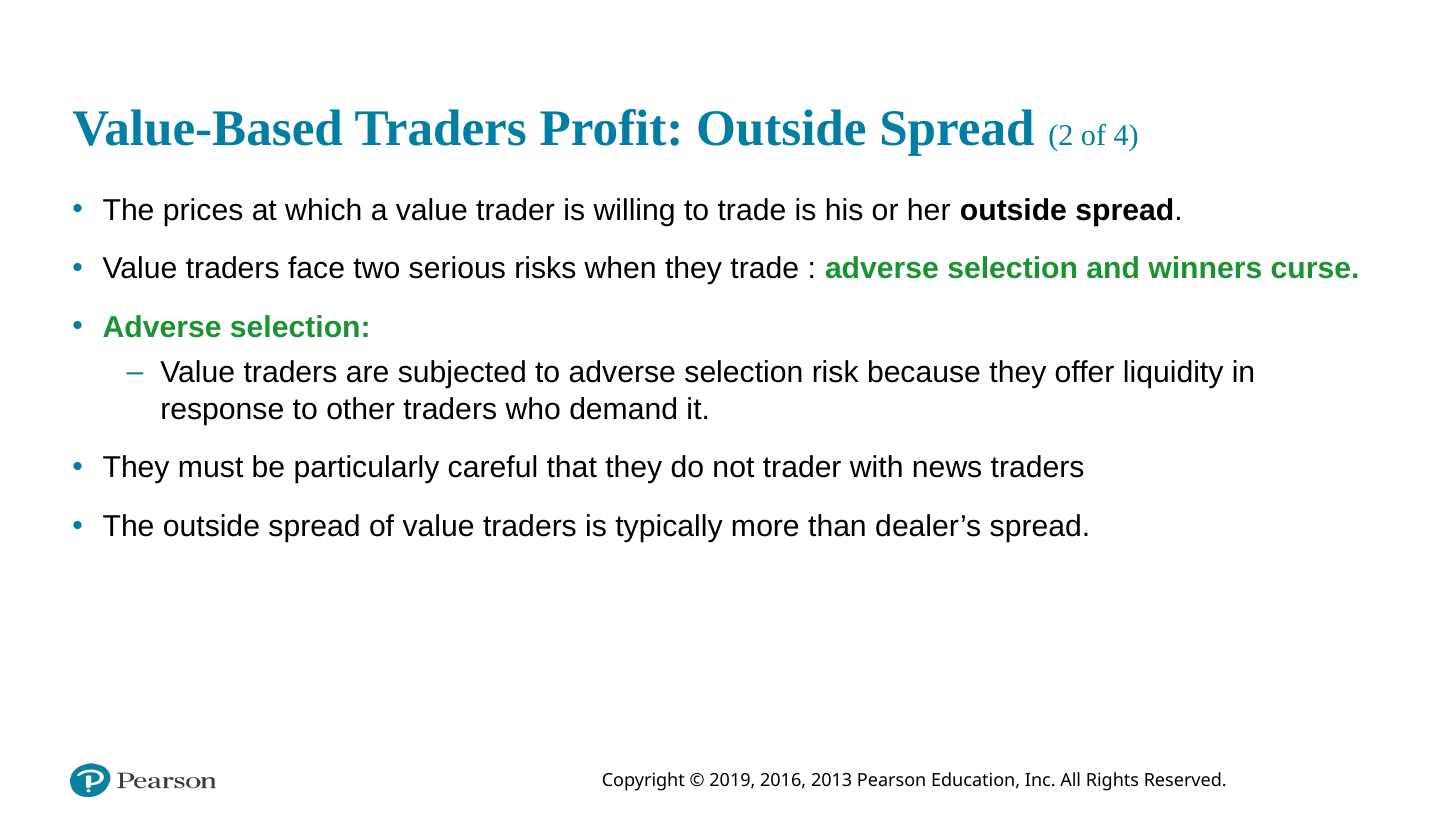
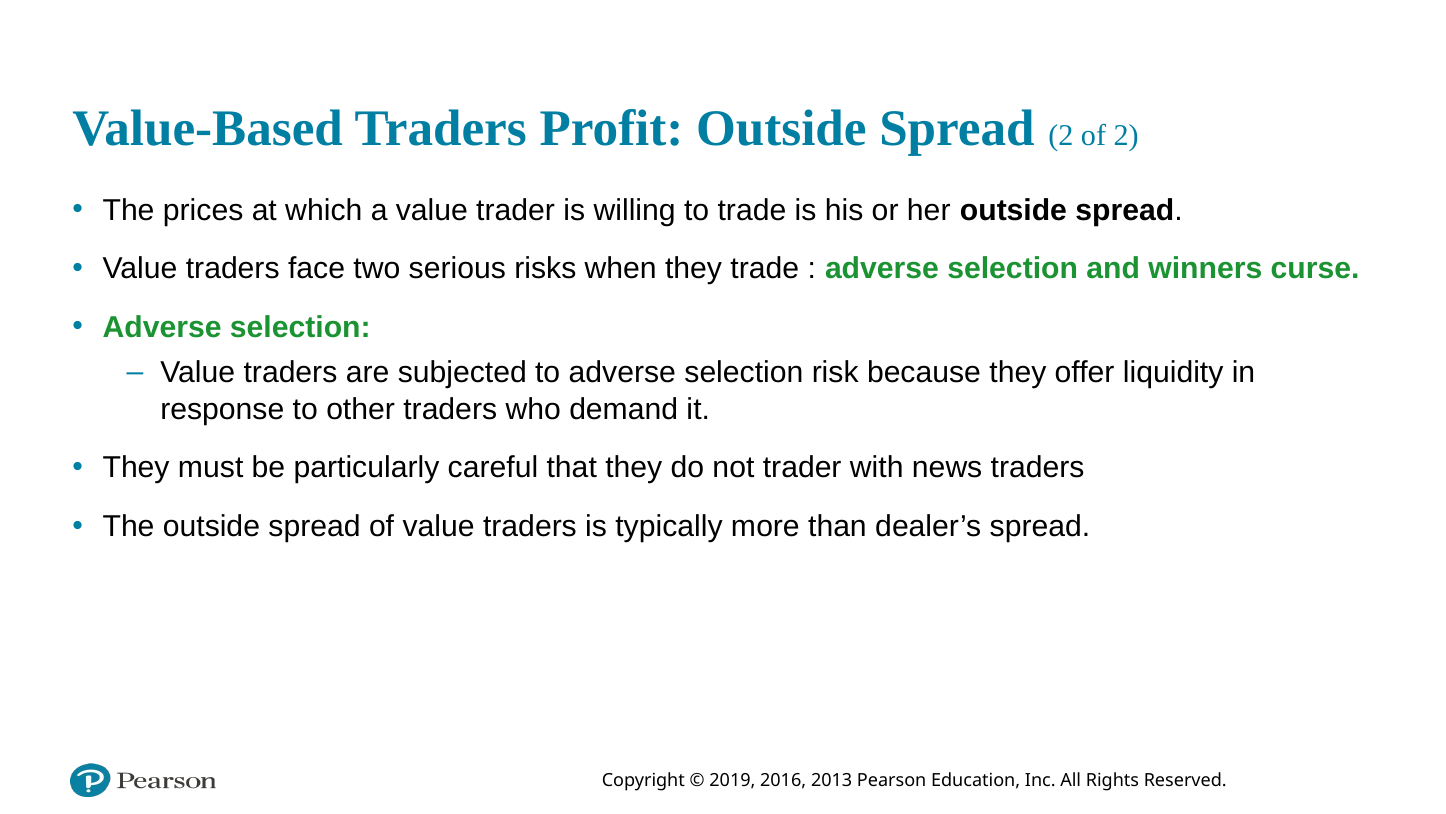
of 4: 4 -> 2
